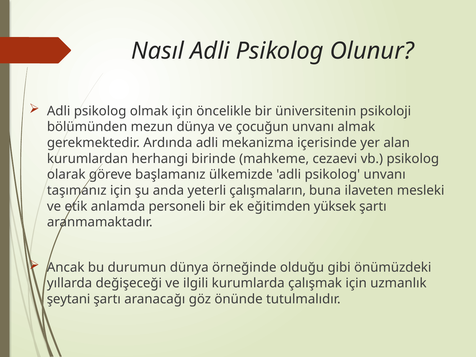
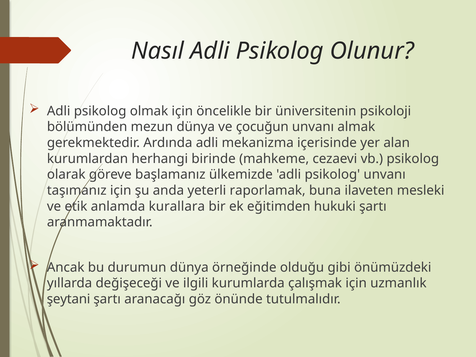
çalışmaların: çalışmaların -> raporlamak
personeli: personeli -> kurallara
yüksek: yüksek -> hukuki
